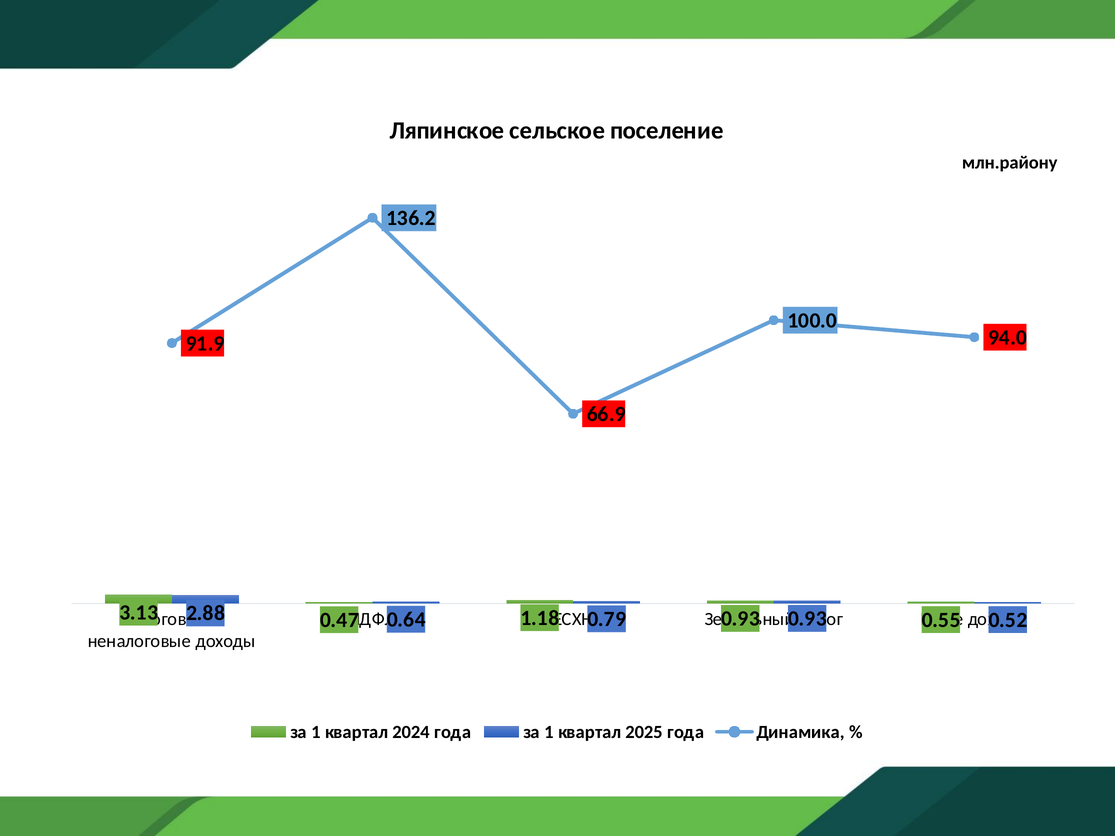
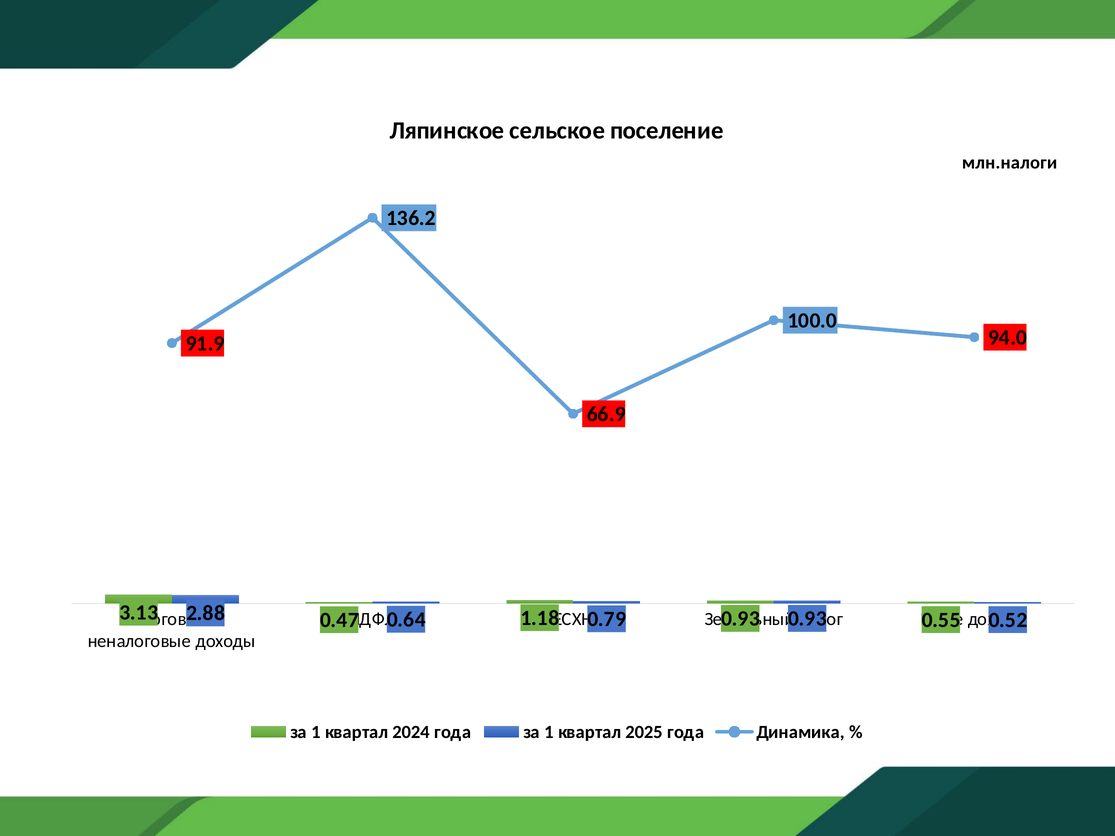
млн.району: млн.району -> млн.налоги
